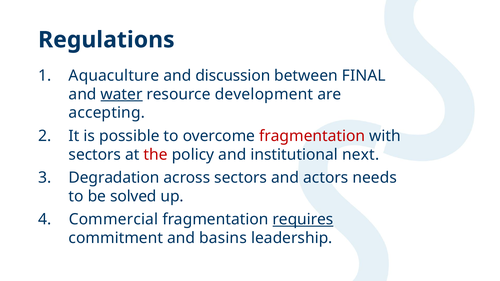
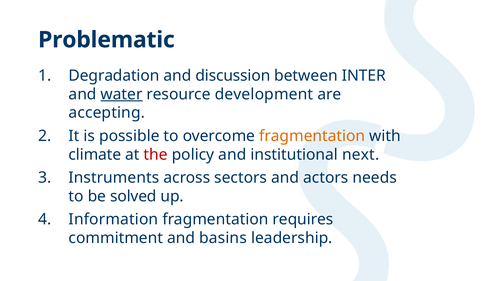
Regulations: Regulations -> Problematic
Aquaculture: Aquaculture -> Degradation
FINAL: FINAL -> INTER
fragmentation at (312, 136) colour: red -> orange
sectors at (95, 155): sectors -> climate
Degradation: Degradation -> Instruments
Commercial: Commercial -> Information
requires underline: present -> none
